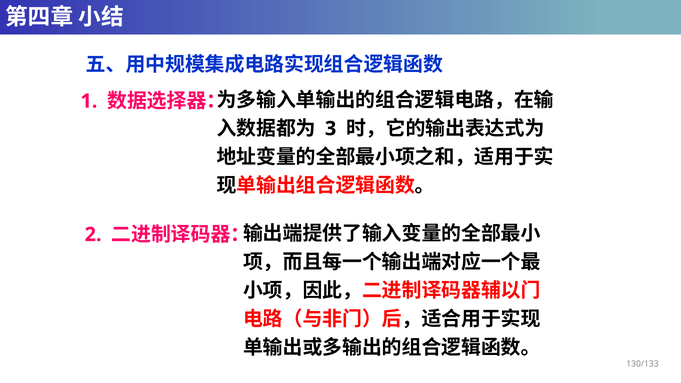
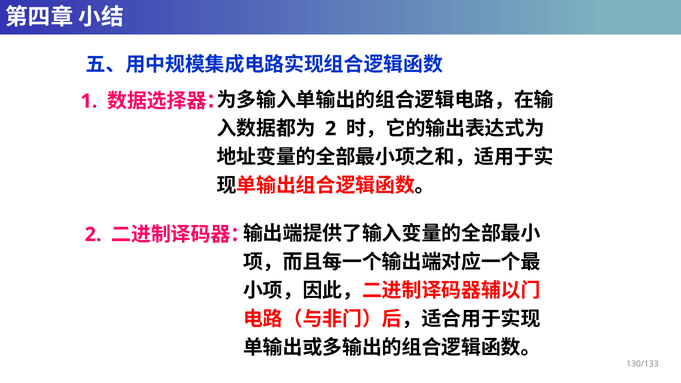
3 at (331, 129): 3 -> 2
